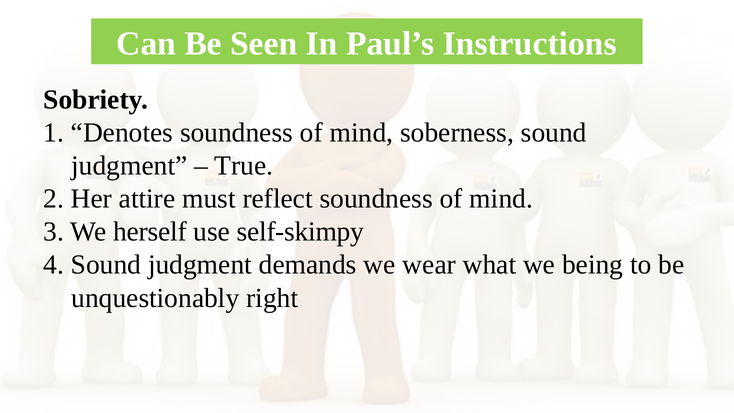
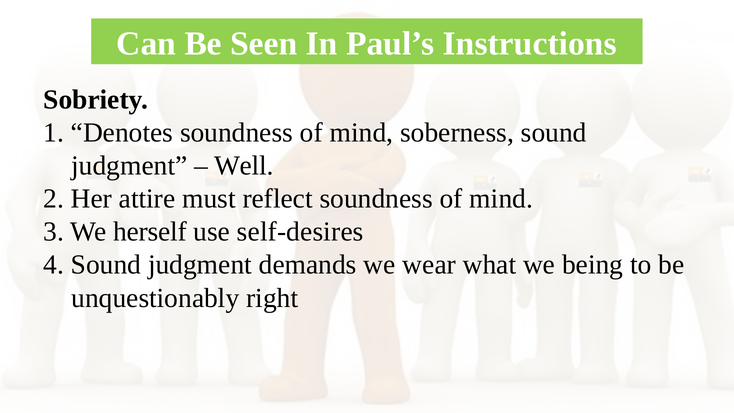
True: True -> Well
self-skimpy: self-skimpy -> self-desires
